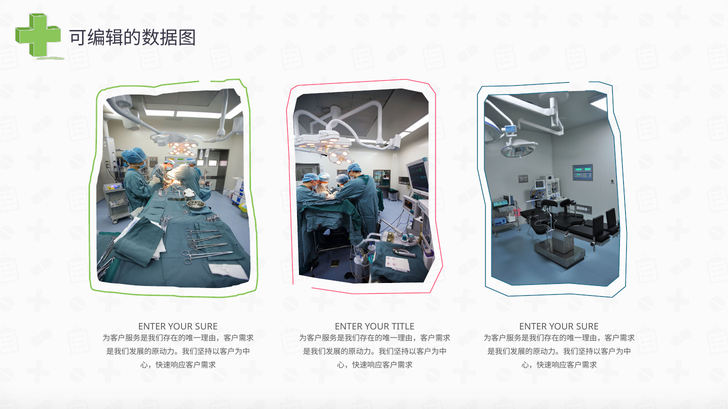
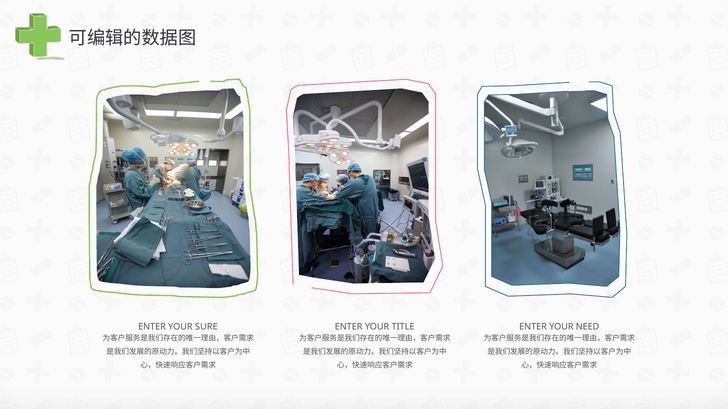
SURE at (587, 327): SURE -> NEED
